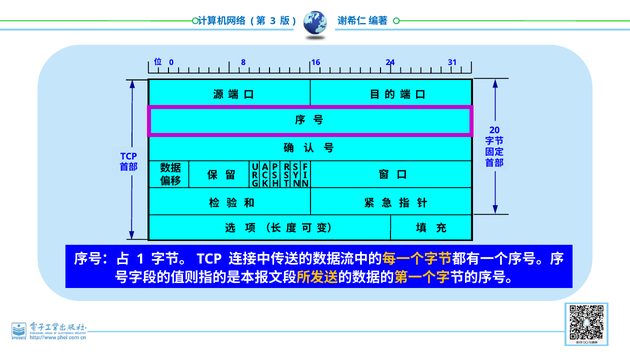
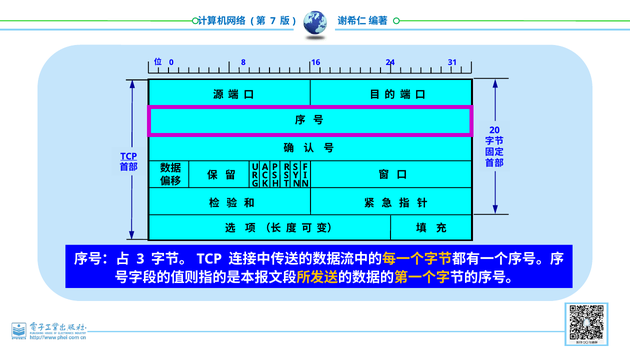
3: 3 -> 7
TCP at (129, 156) underline: none -> present
1: 1 -> 3
